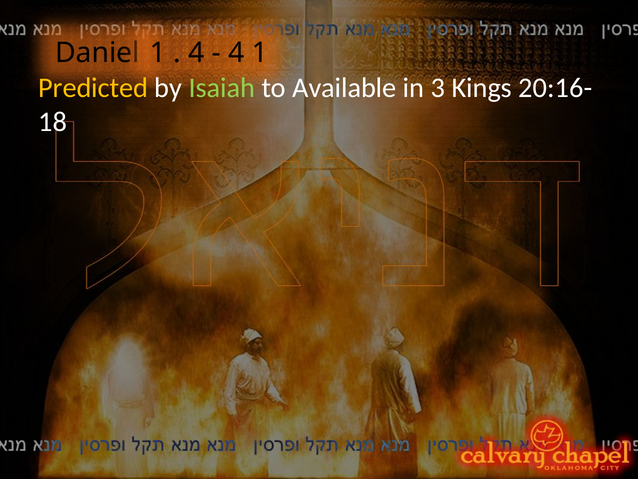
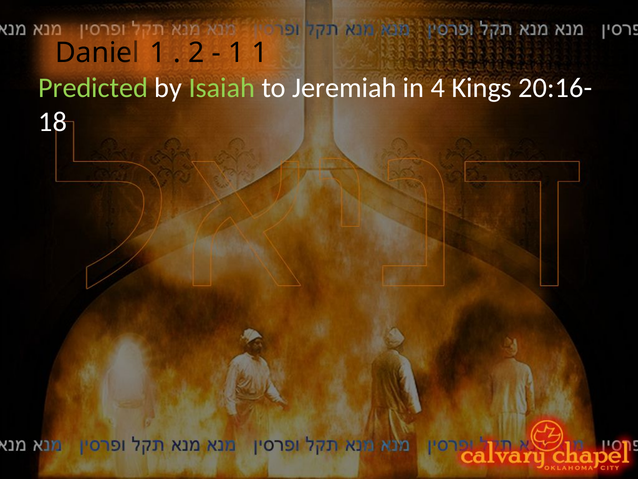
4 at (196, 53): 4 -> 2
4 at (237, 53): 4 -> 1
Predicted colour: yellow -> light green
Available: Available -> Jeremiah
3: 3 -> 4
